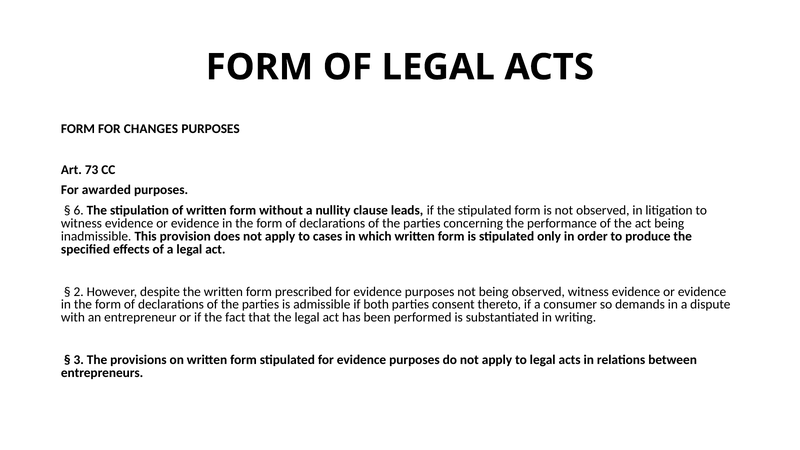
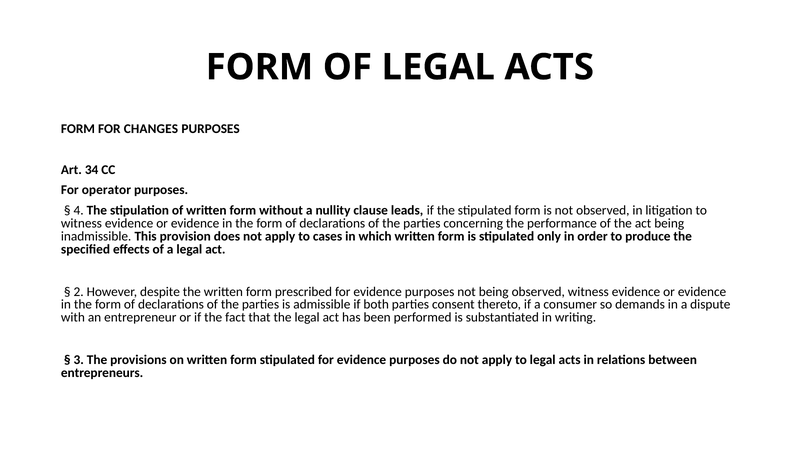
73: 73 -> 34
awarded: awarded -> operator
6: 6 -> 4
